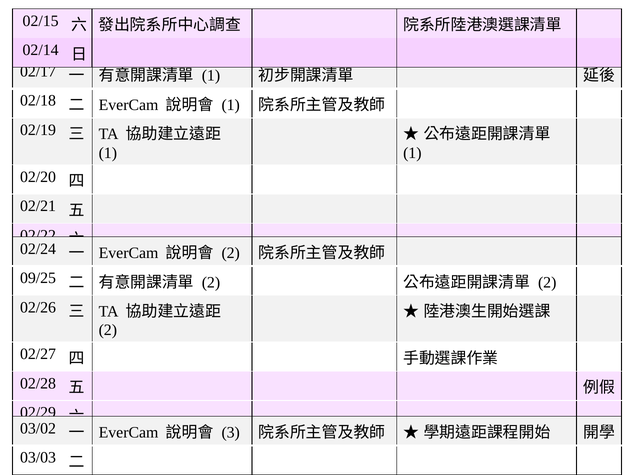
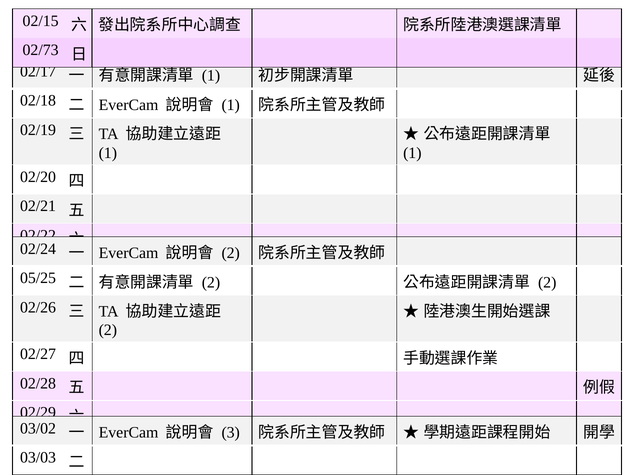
02/14: 02/14 -> 02/73
09/25: 09/25 -> 05/25
